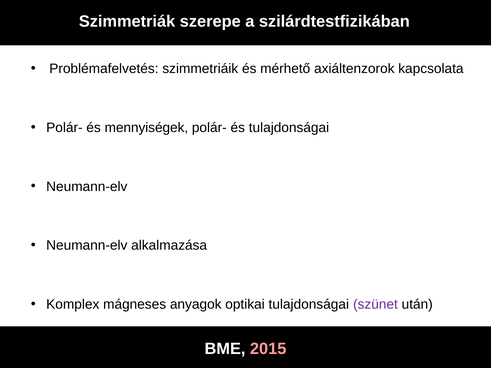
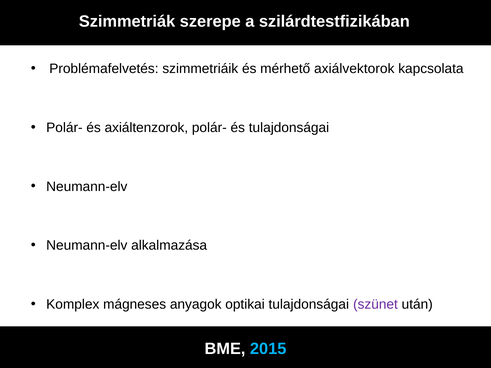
axiáltenzorok: axiáltenzorok -> axiálvektorok
mennyiségek: mennyiségek -> axiáltenzorok
2015 colour: pink -> light blue
